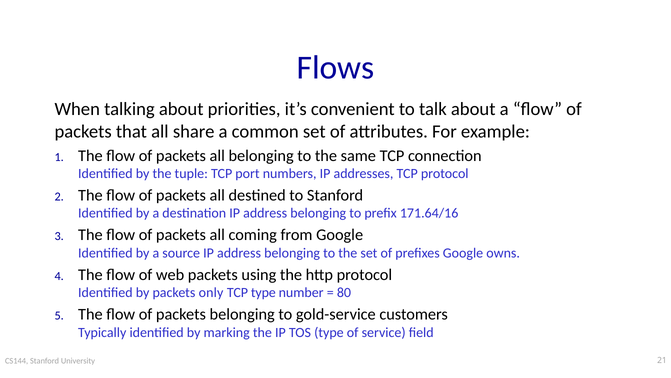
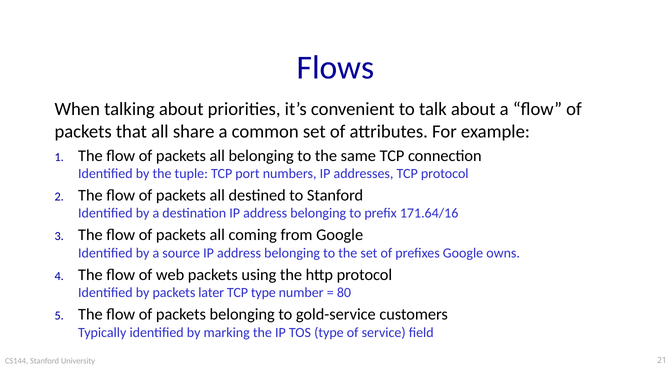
only: only -> later
